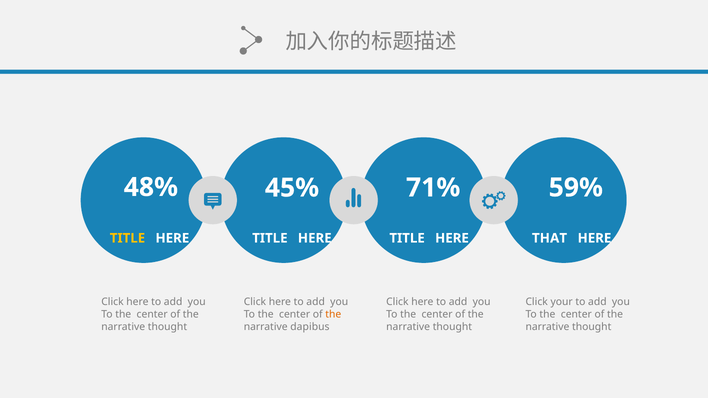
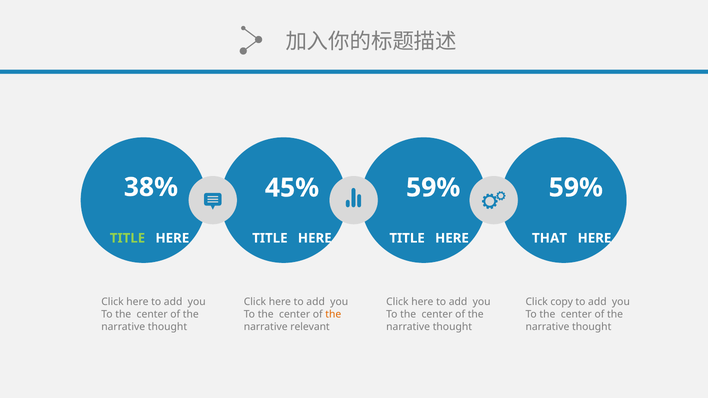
48%: 48% -> 38%
45% 71%: 71% -> 59%
TITLE at (127, 238) colour: yellow -> light green
your: your -> copy
dapibus: dapibus -> relevant
